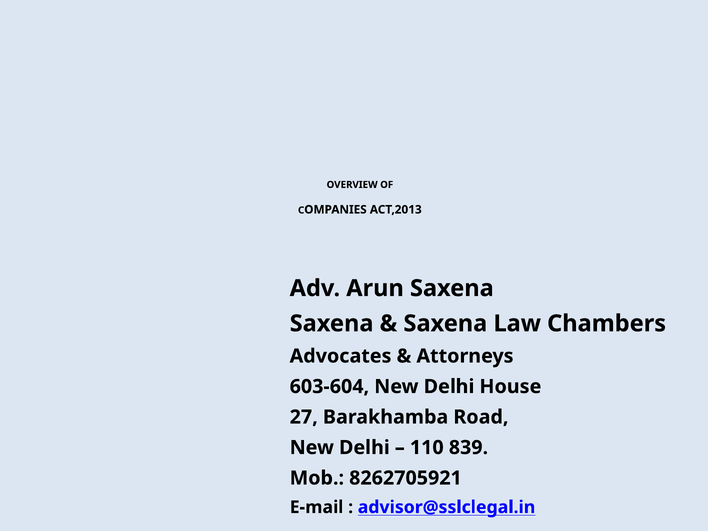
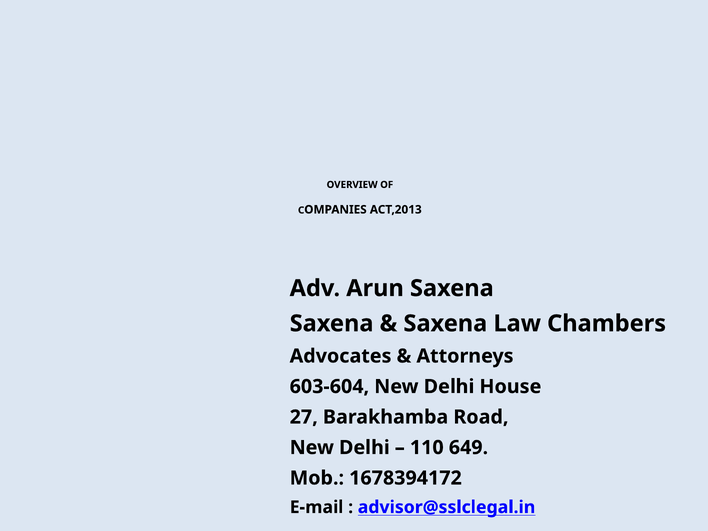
839: 839 -> 649
8262705921: 8262705921 -> 1678394172
